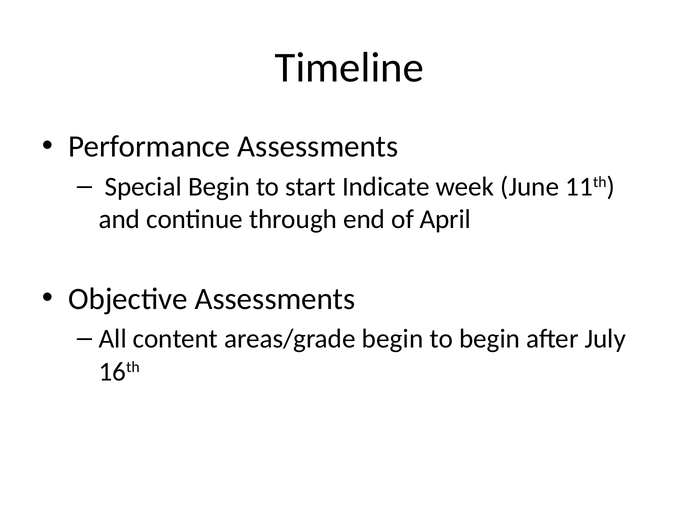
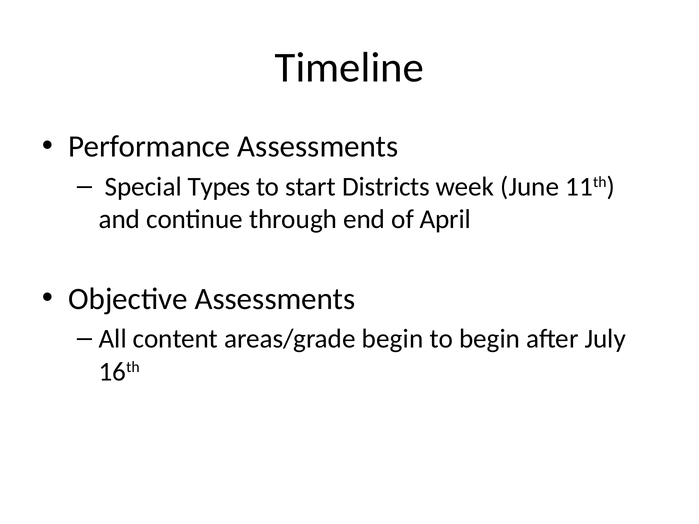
Special Begin: Begin -> Types
Indicate: Indicate -> Districts
